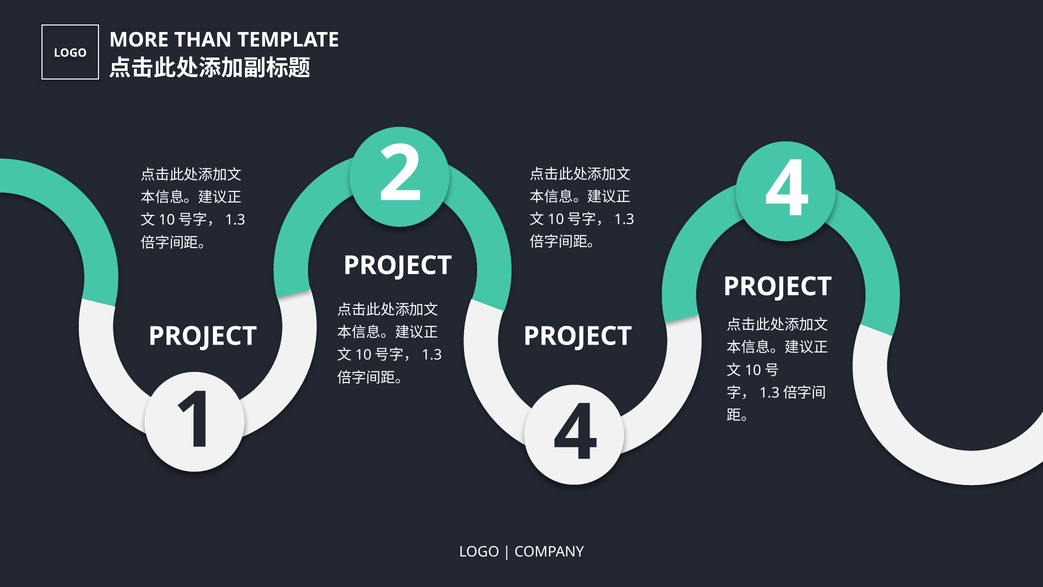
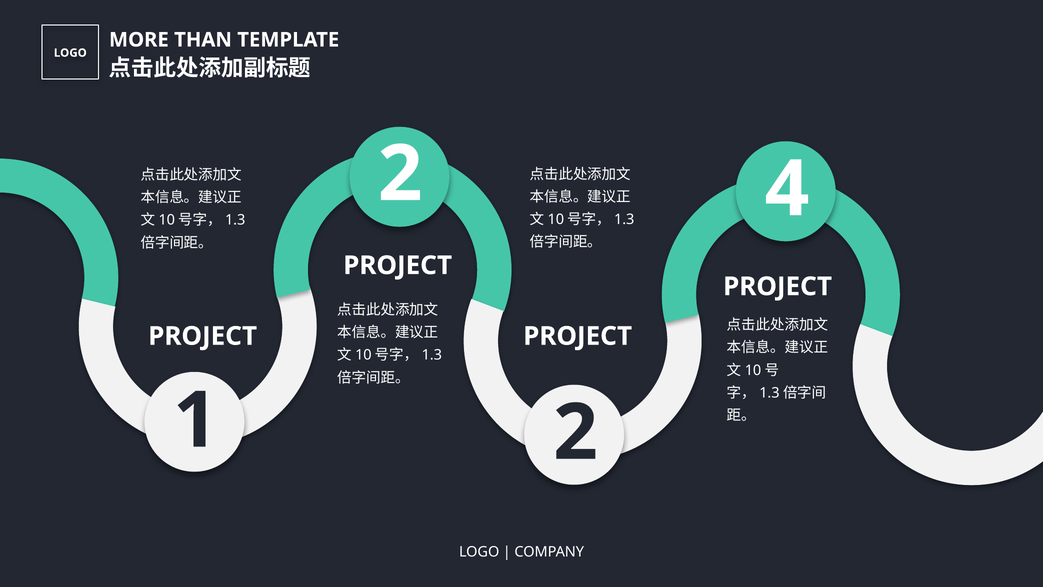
1 4: 4 -> 2
